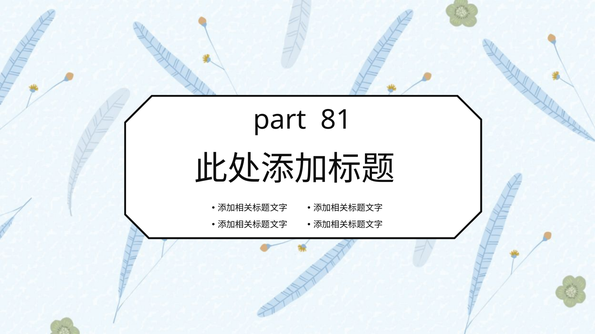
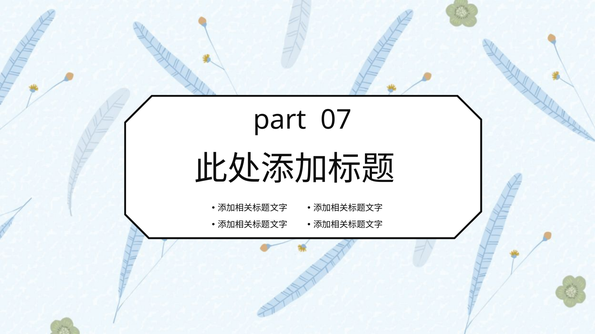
81: 81 -> 07
